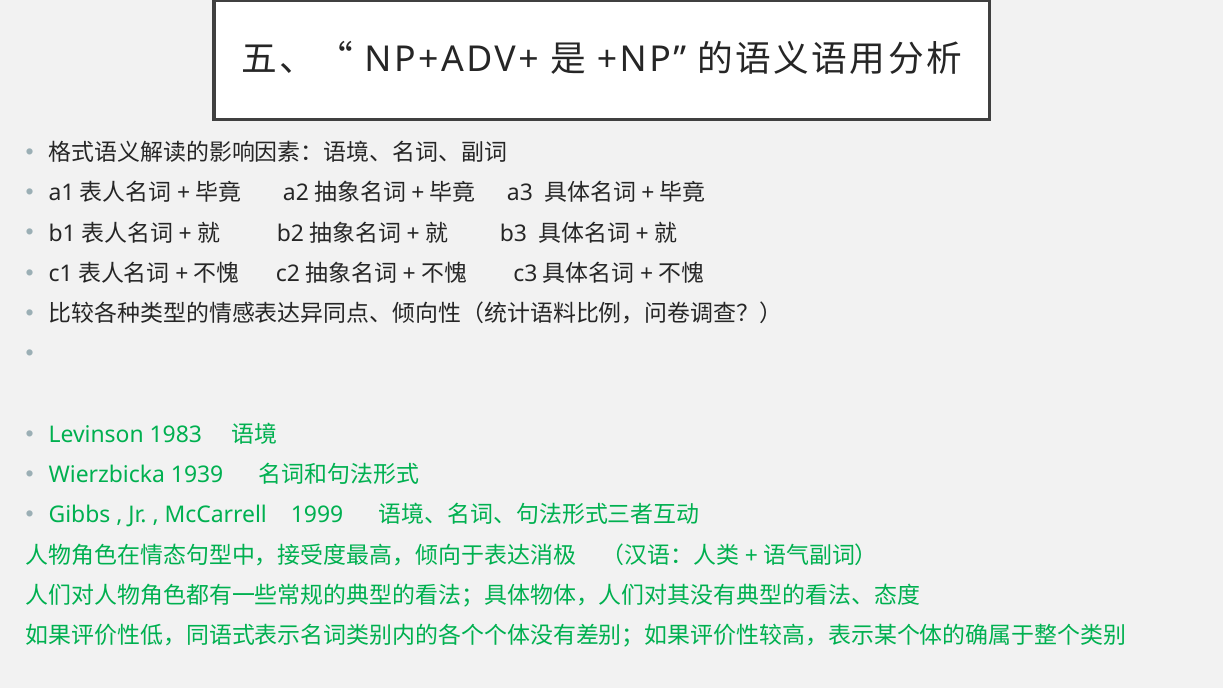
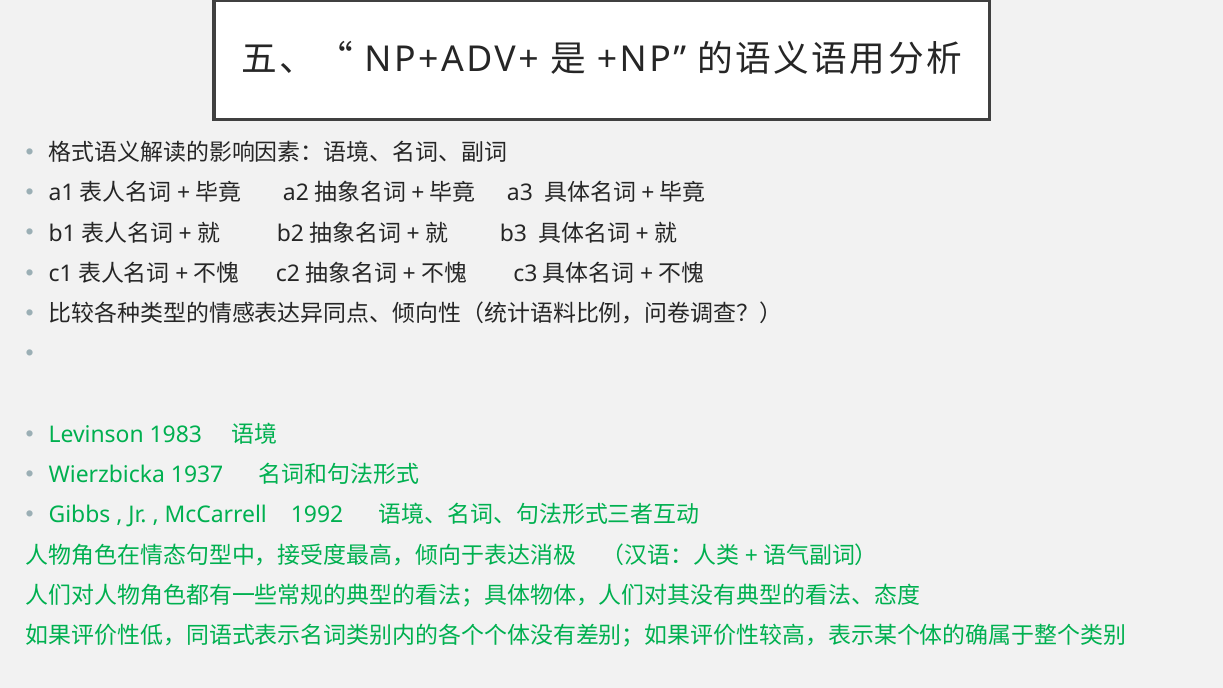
1939: 1939 -> 1937
1999: 1999 -> 1992
